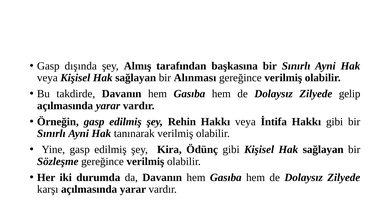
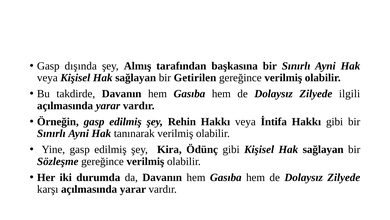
Alınması: Alınması -> Getirilen
gelip: gelip -> ilgili
